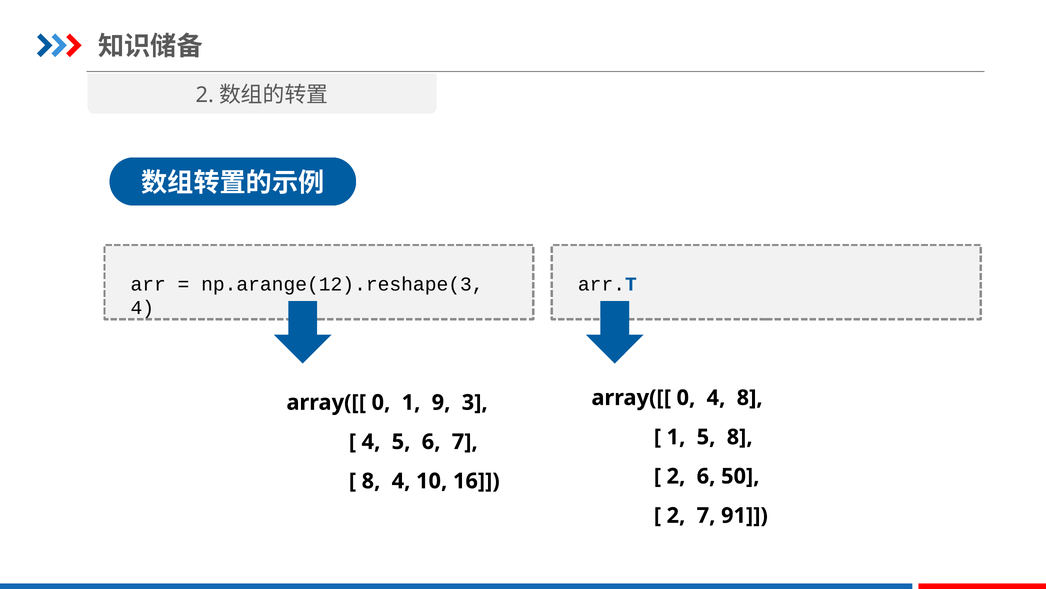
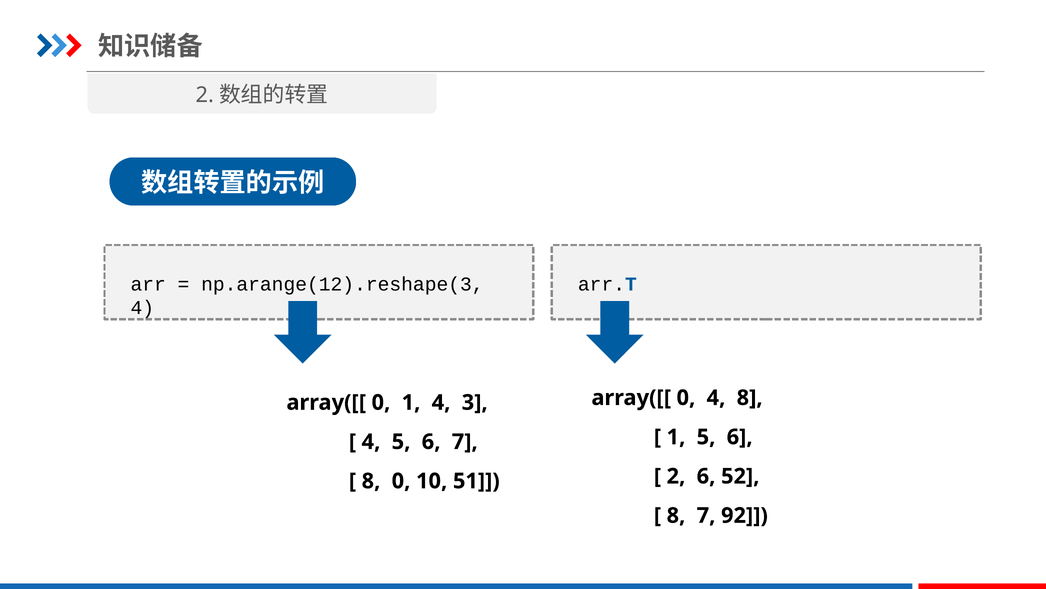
1 9: 9 -> 4
1 5 8: 8 -> 6
50: 50 -> 52
8 4: 4 -> 0
16: 16 -> 51
2 at (676, 515): 2 -> 8
91: 91 -> 92
